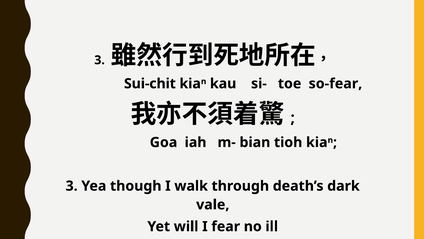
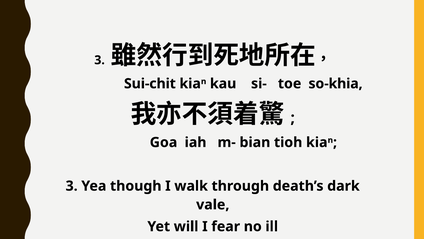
so-fear: so-fear -> so-khia
